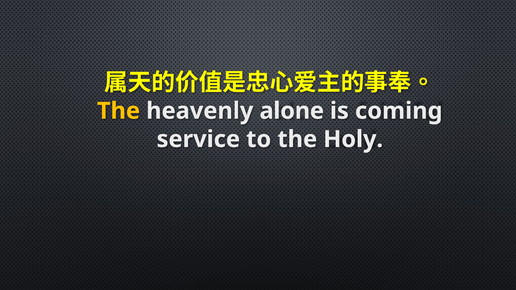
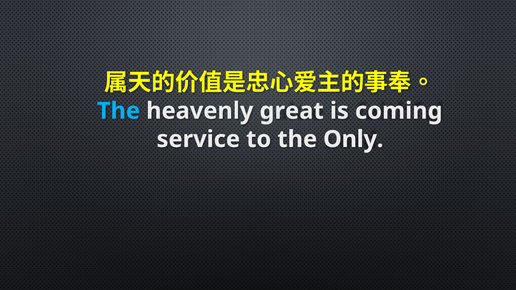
The at (118, 111) colour: yellow -> light blue
alone: alone -> great
Holy: Holy -> Only
